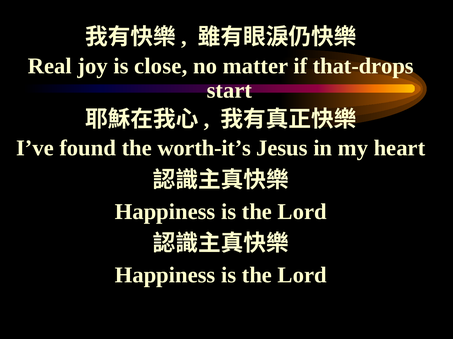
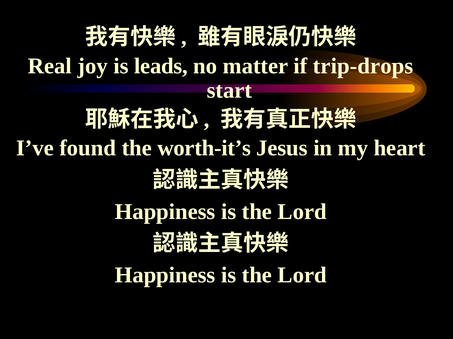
close: close -> leads
that-drops: that-drops -> trip-drops
